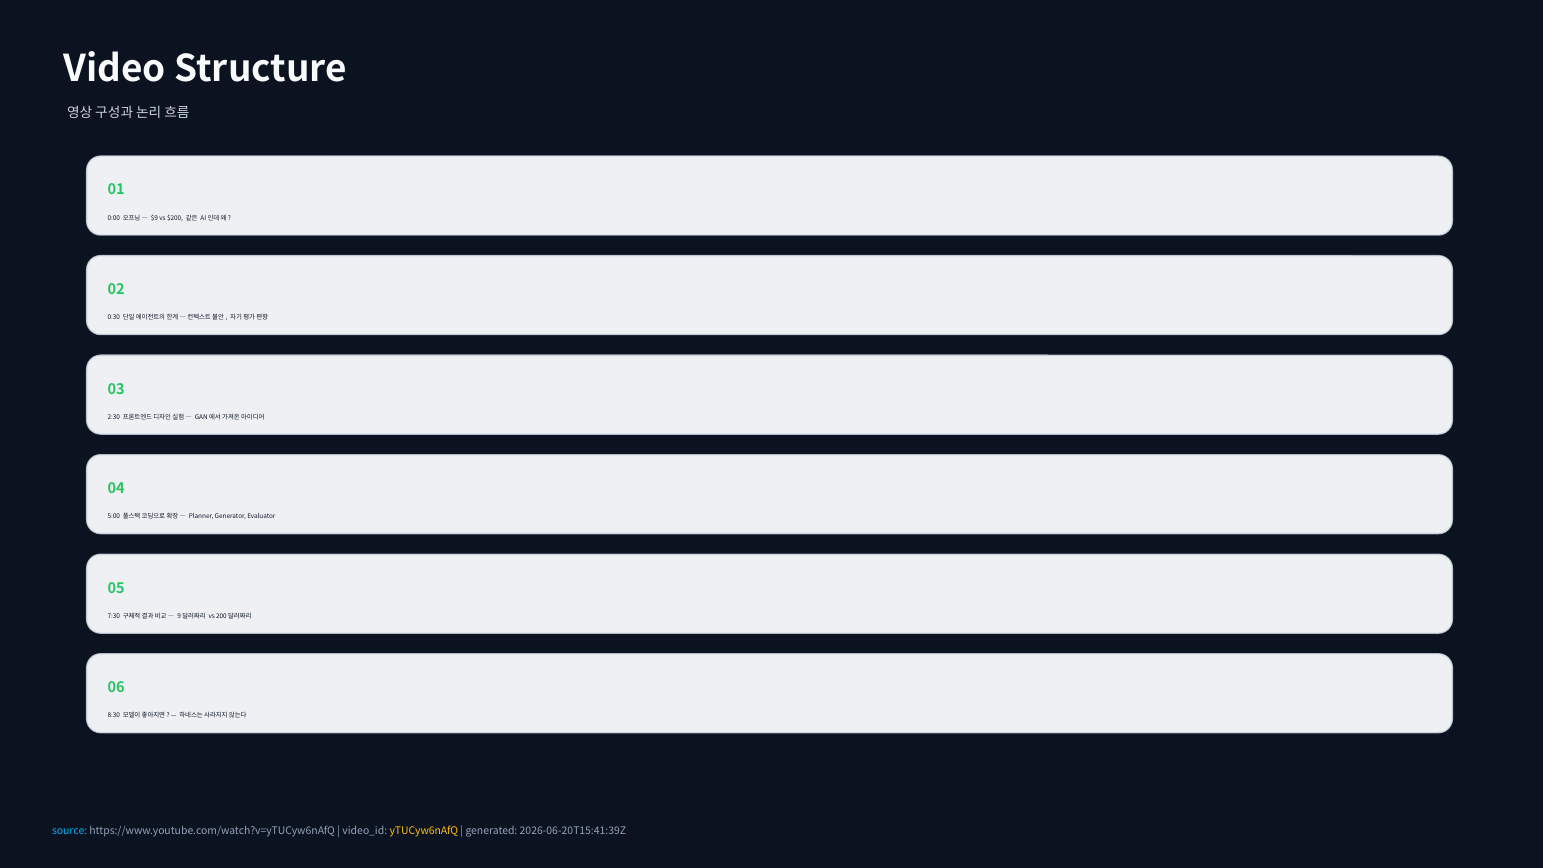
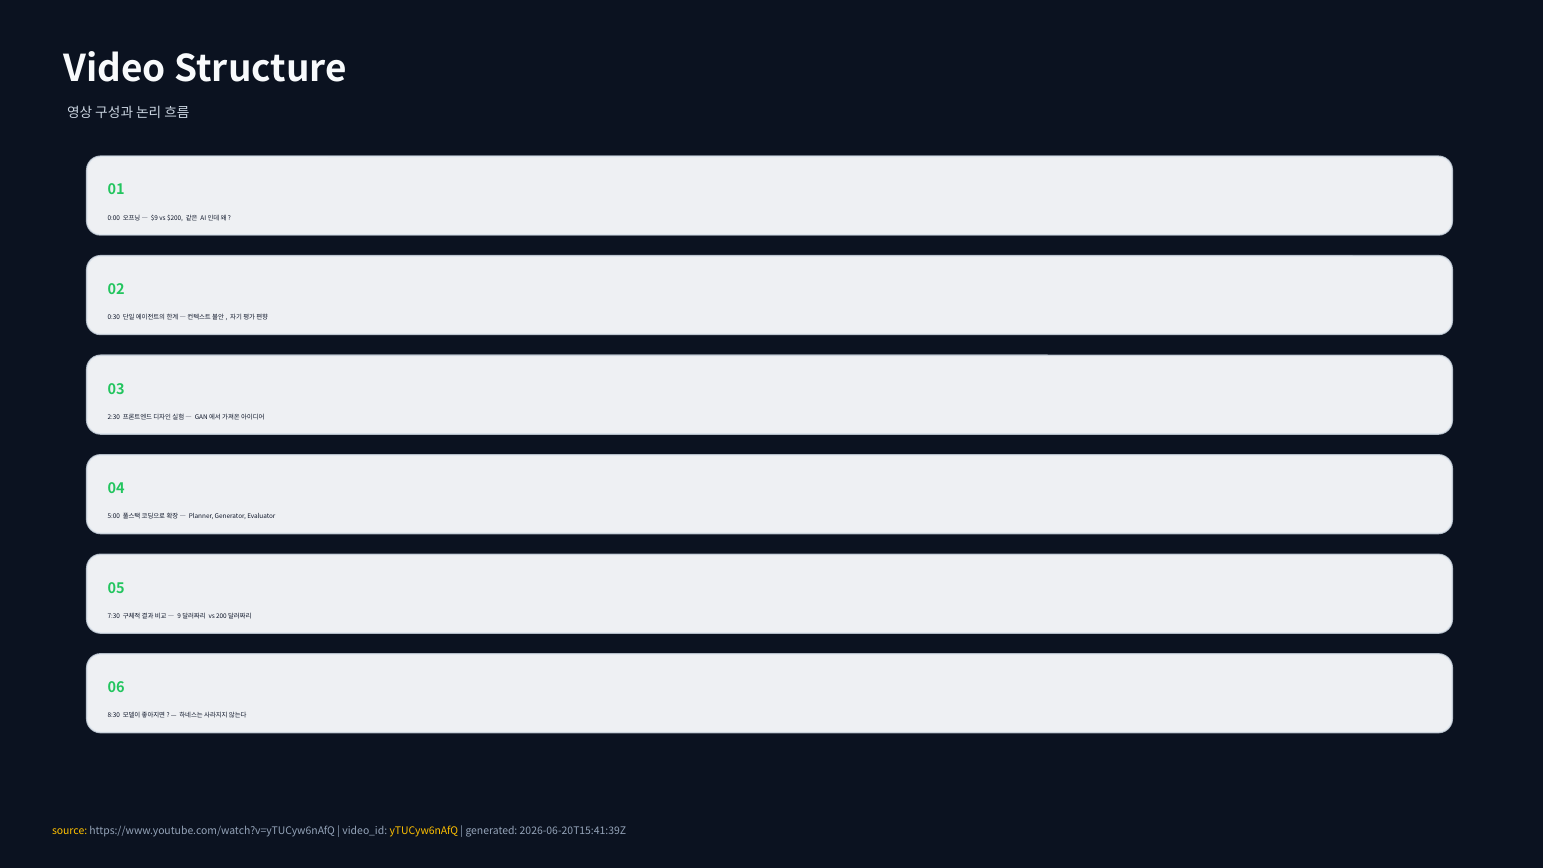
source colour: light blue -> yellow
